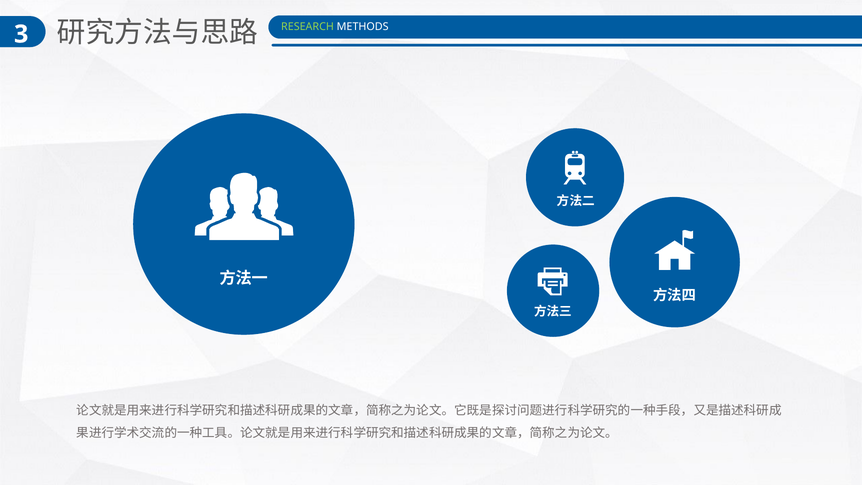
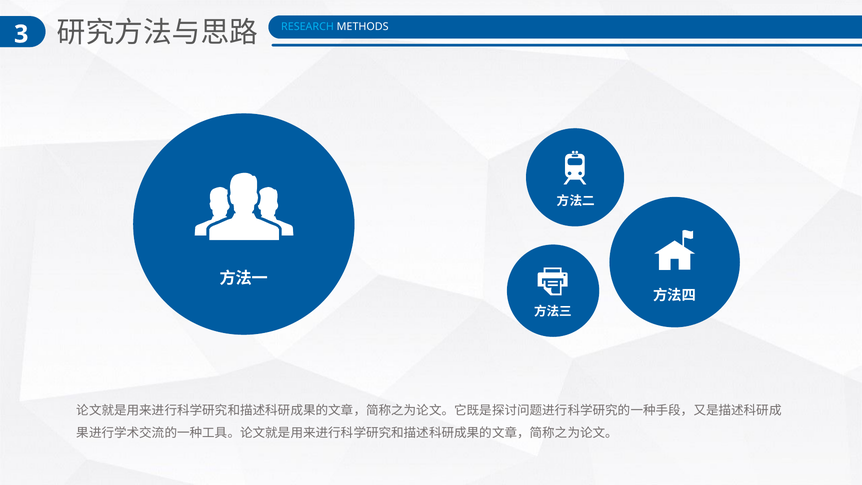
RESEARCH colour: light green -> light blue
